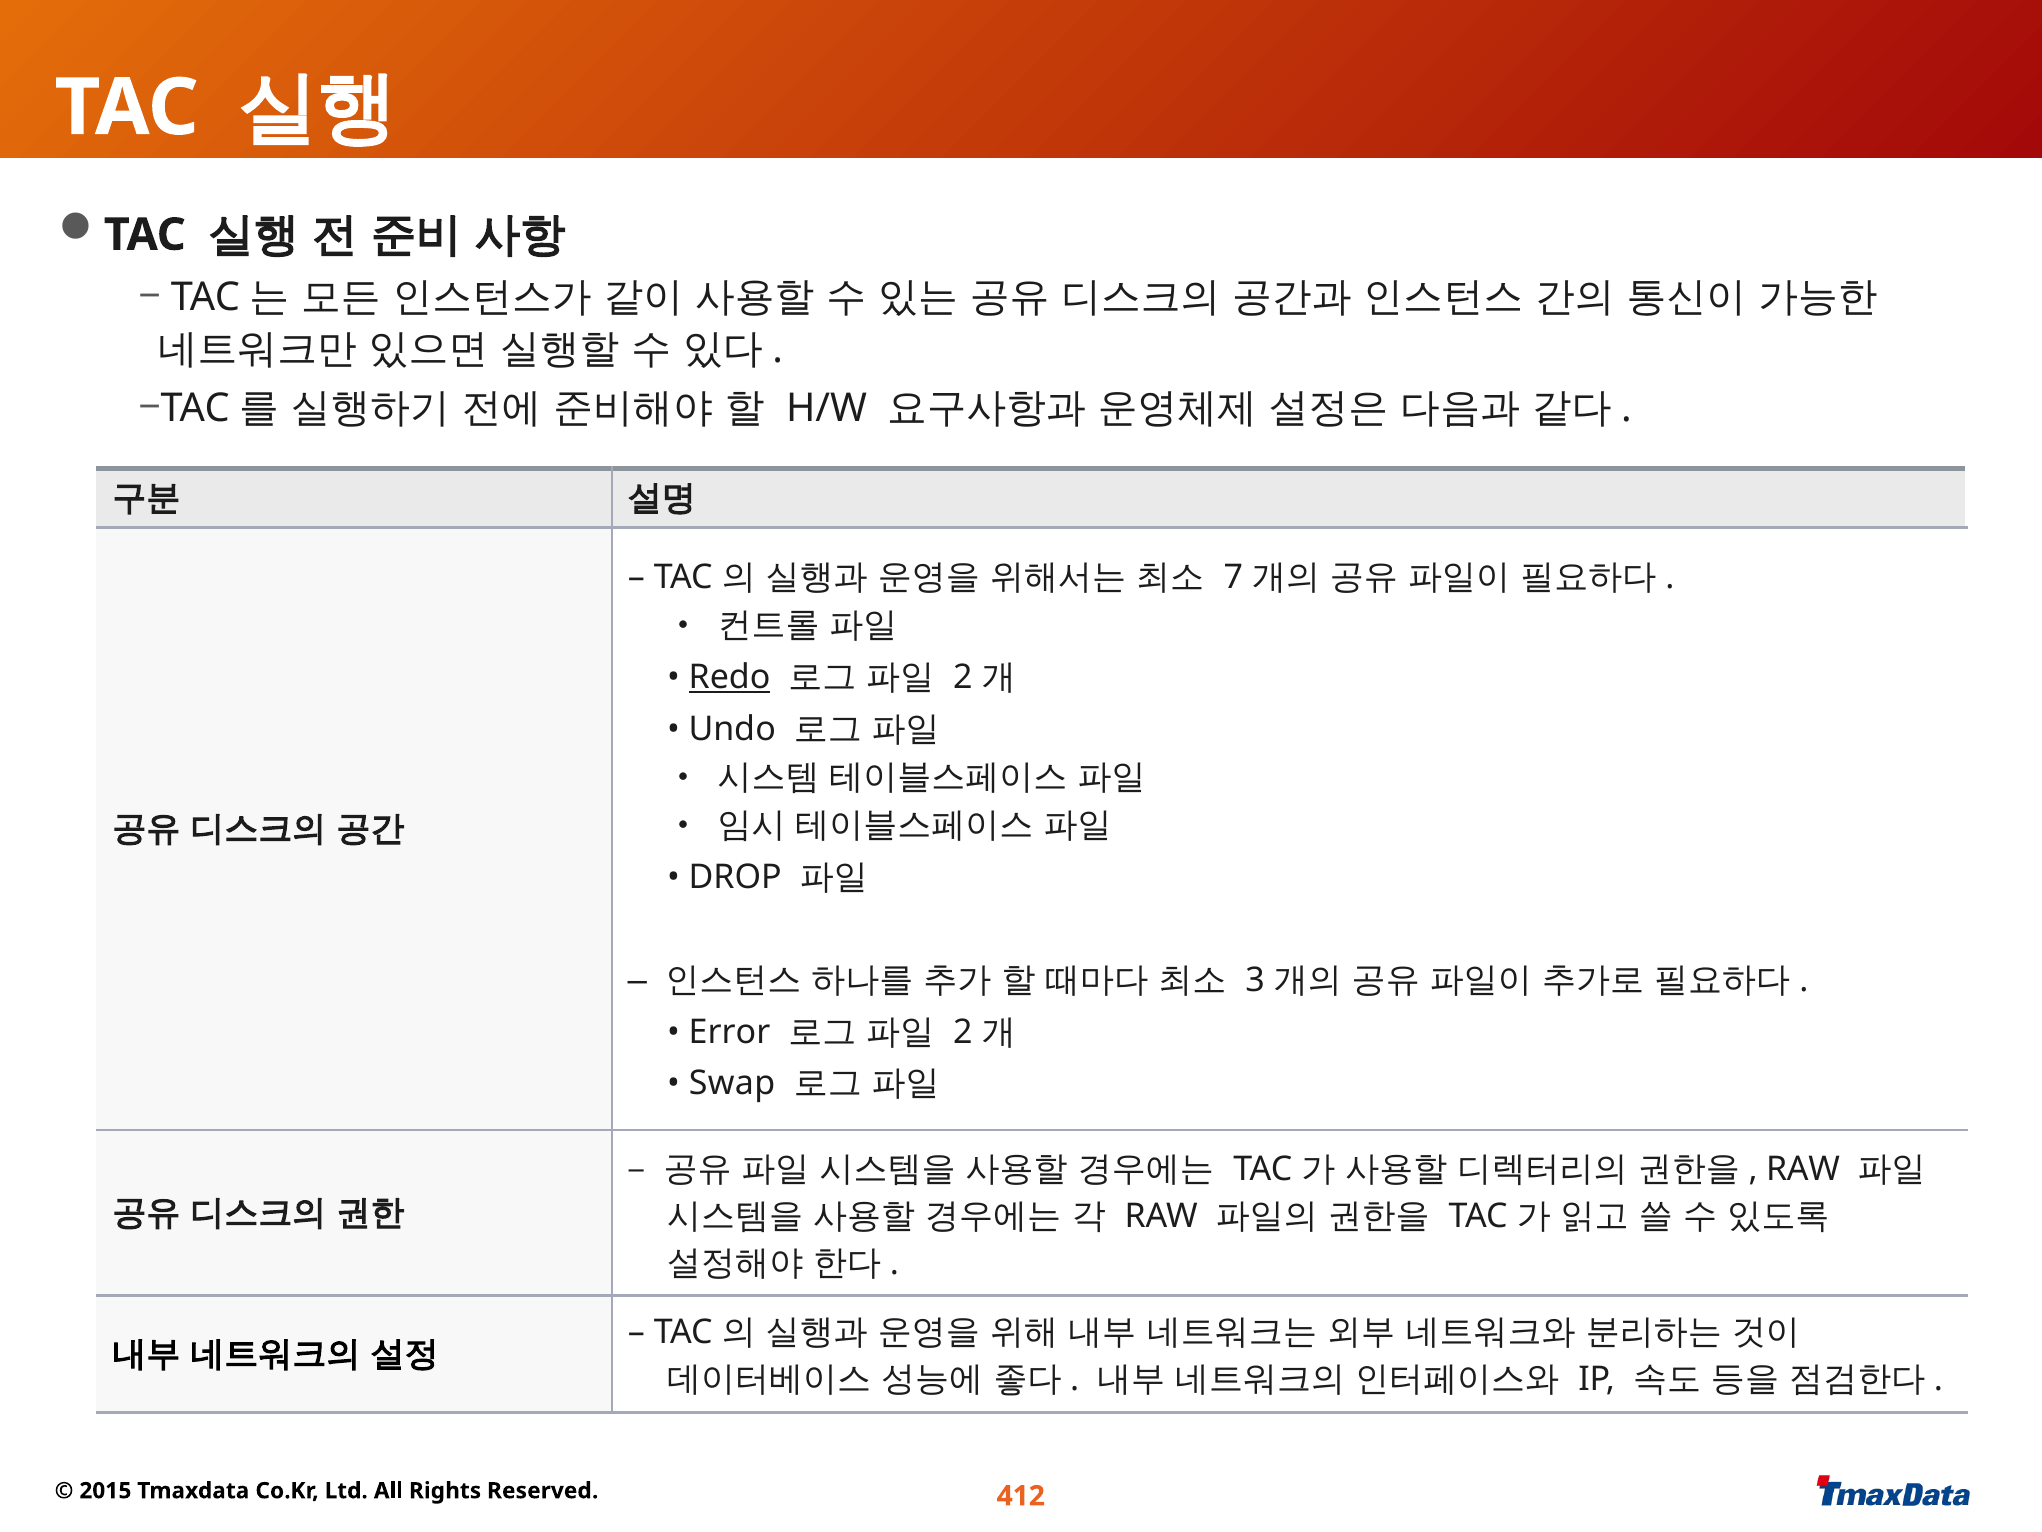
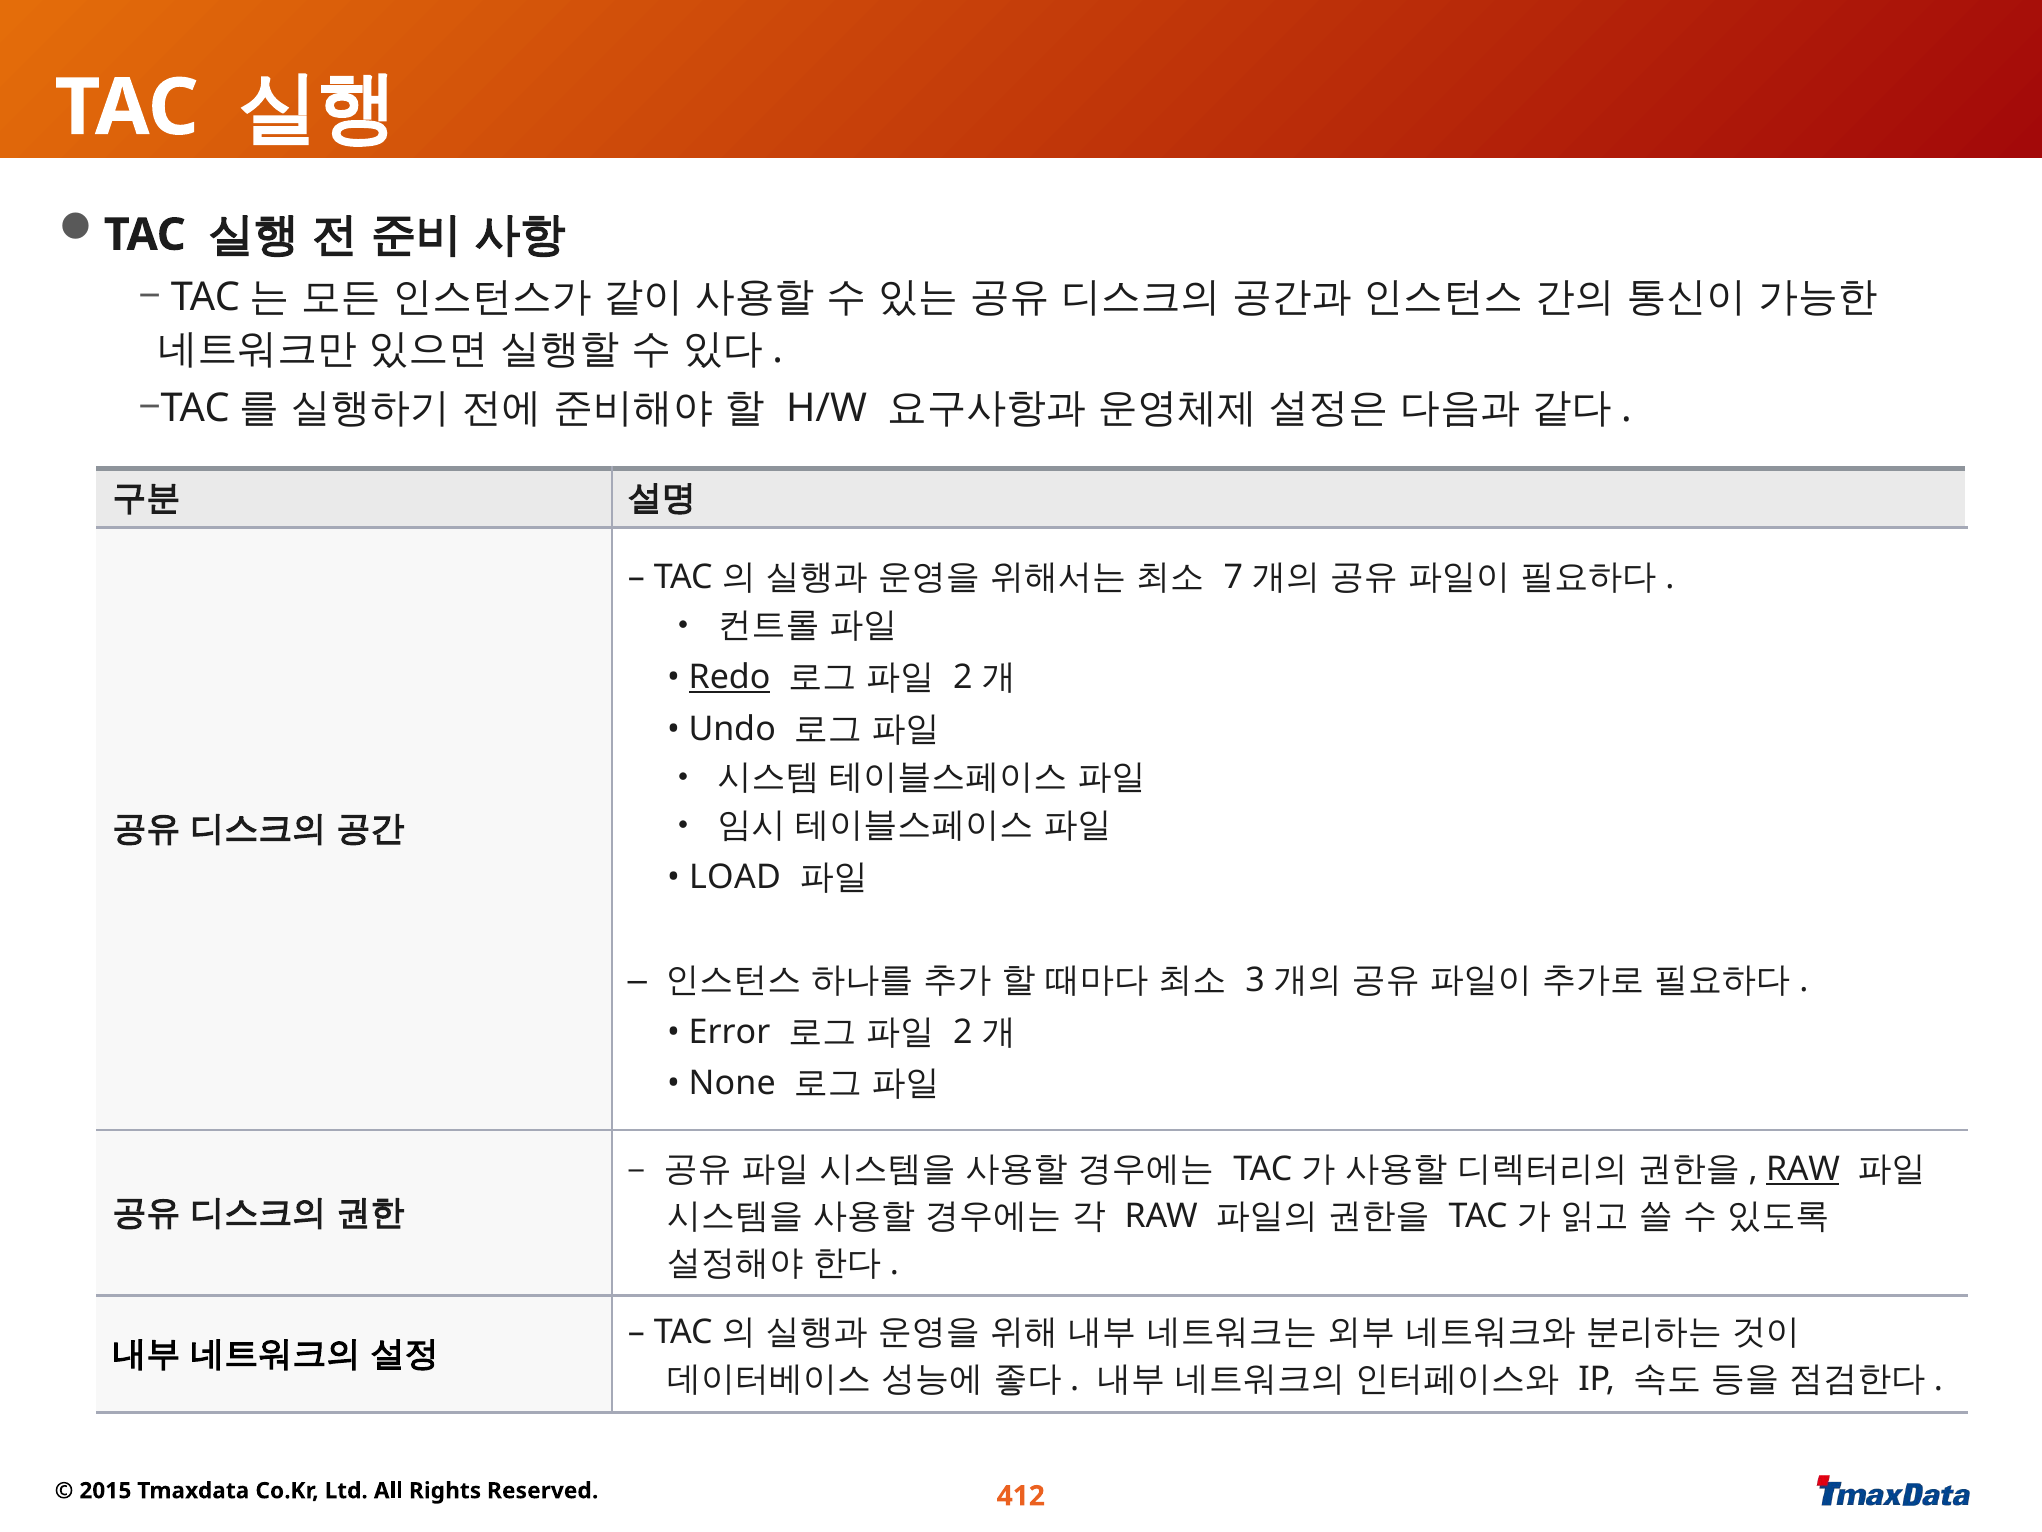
DROP: DROP -> LOAD
Swap: Swap -> None
RAW at (1803, 1169) underline: none -> present
